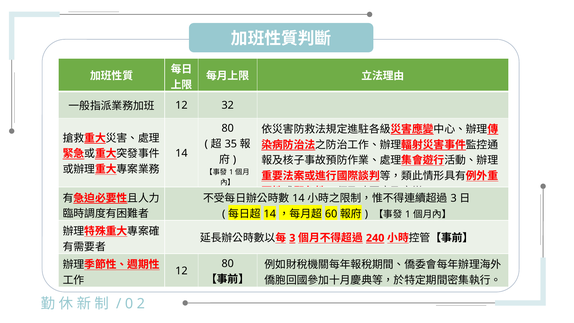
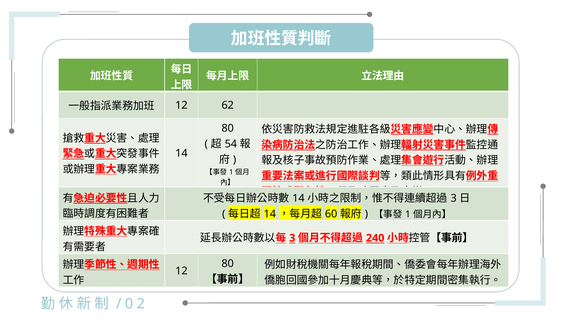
32: 32 -> 62
35: 35 -> 54
